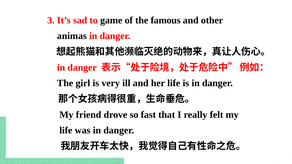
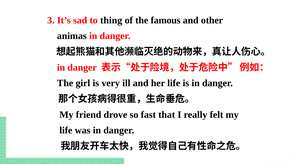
game: game -> thing
